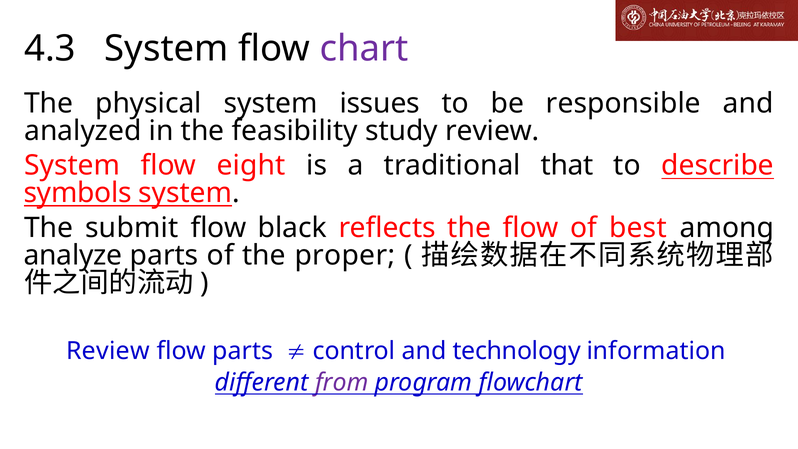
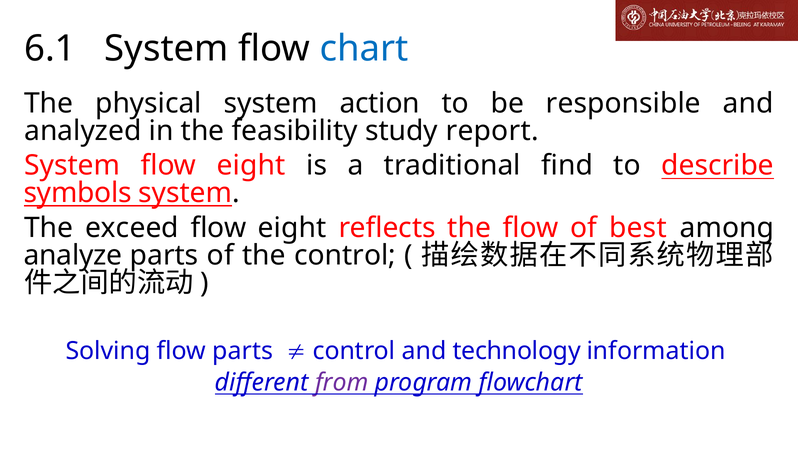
4.3: 4.3 -> 6.1
chart colour: purple -> blue
issues: issues -> action
study review: review -> report
that: that -> find
submit: submit -> exceed
black at (292, 228): black -> eight
the proper: proper -> control
Review at (108, 351): Review -> Solving
